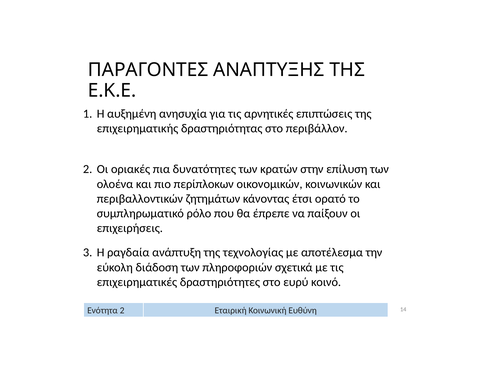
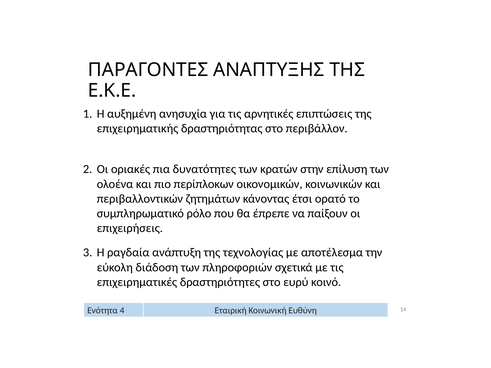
Ενότητα 2: 2 -> 4
